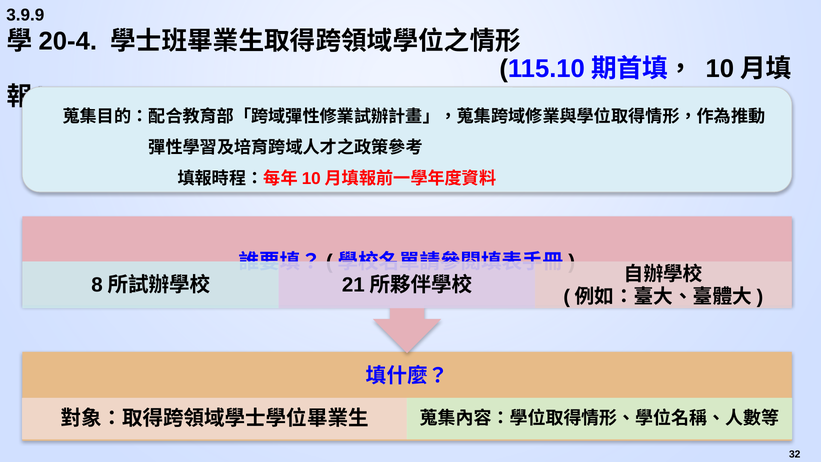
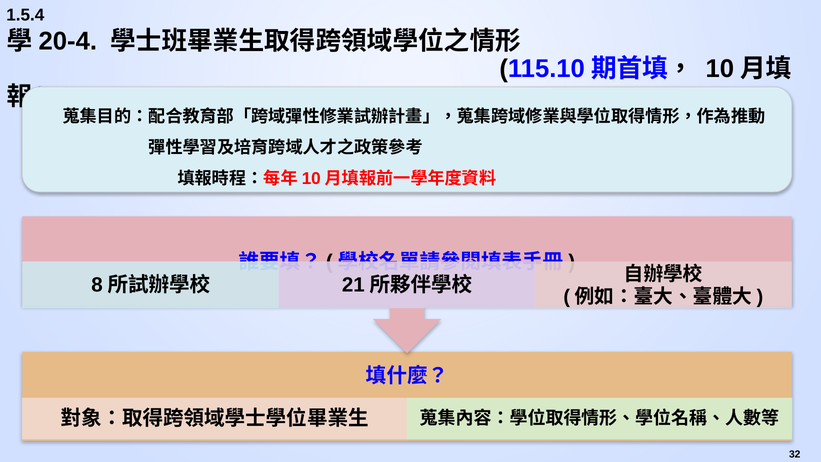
3.9.9: 3.9.9 -> 1.5.4
